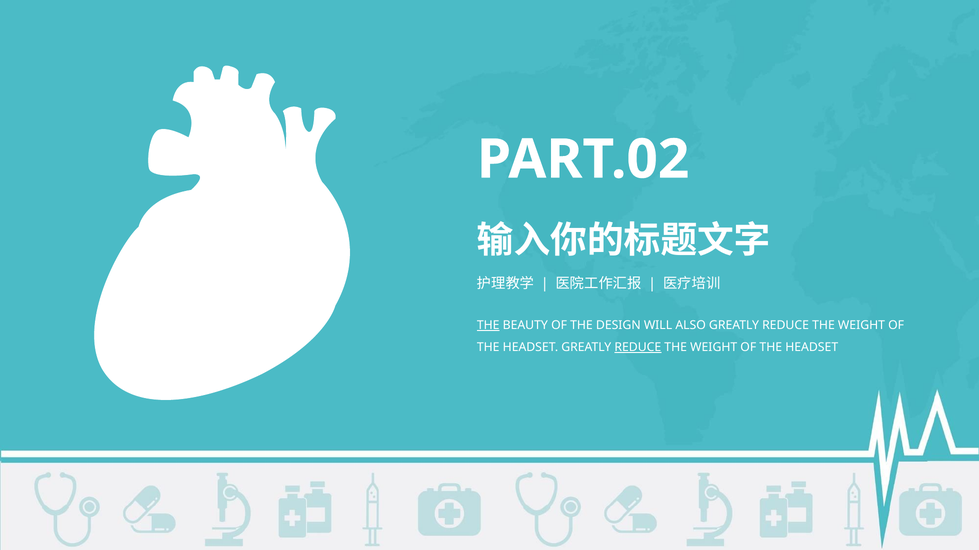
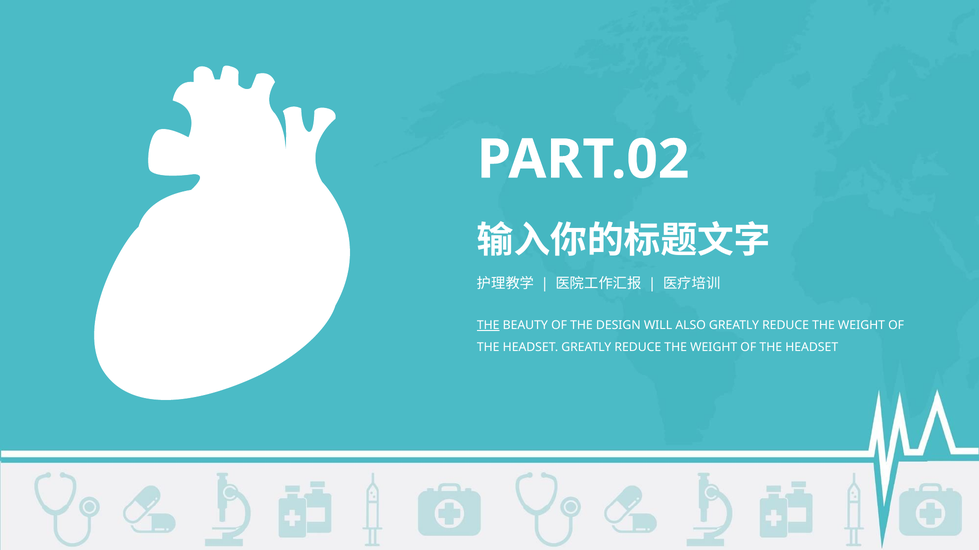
REDUCE at (638, 348) underline: present -> none
